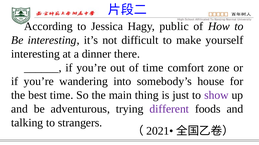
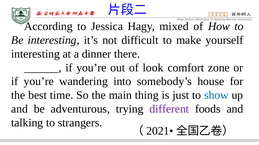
public: public -> mixed
of time: time -> look
show colour: purple -> blue
